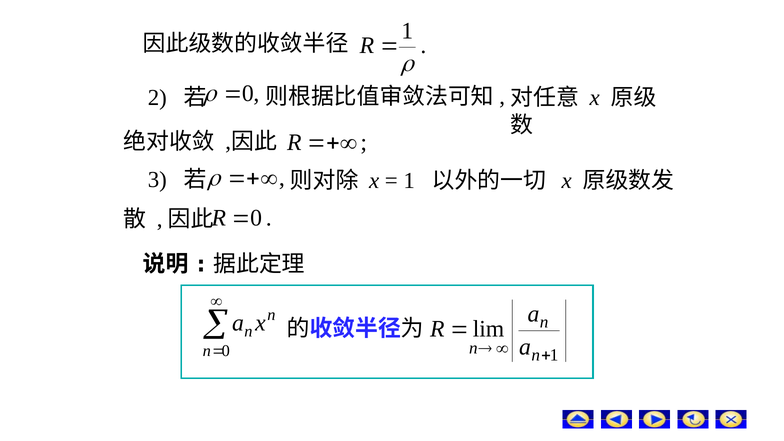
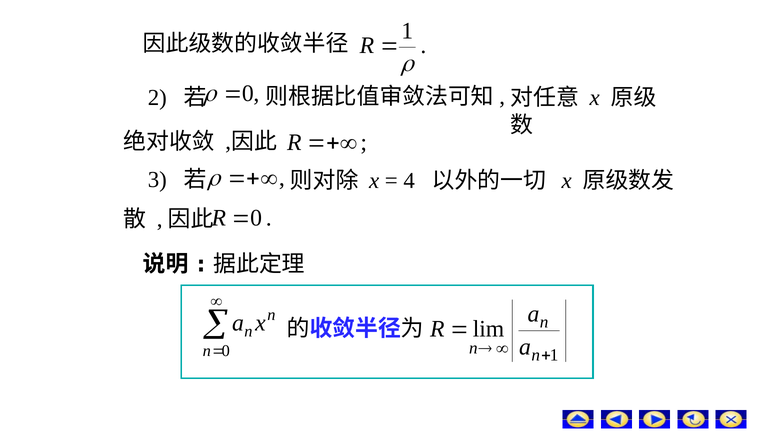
1 at (409, 181): 1 -> 4
